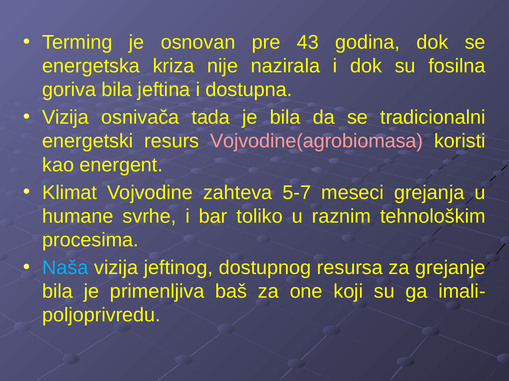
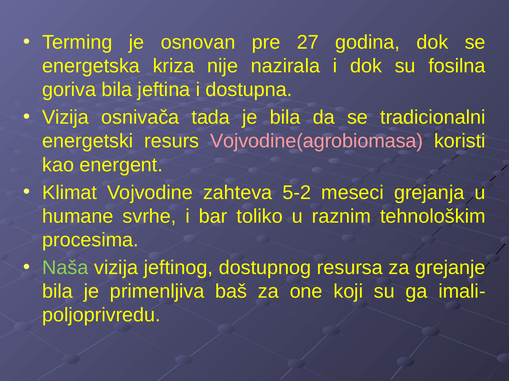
43: 43 -> 27
5-7: 5-7 -> 5-2
Naša colour: light blue -> light green
